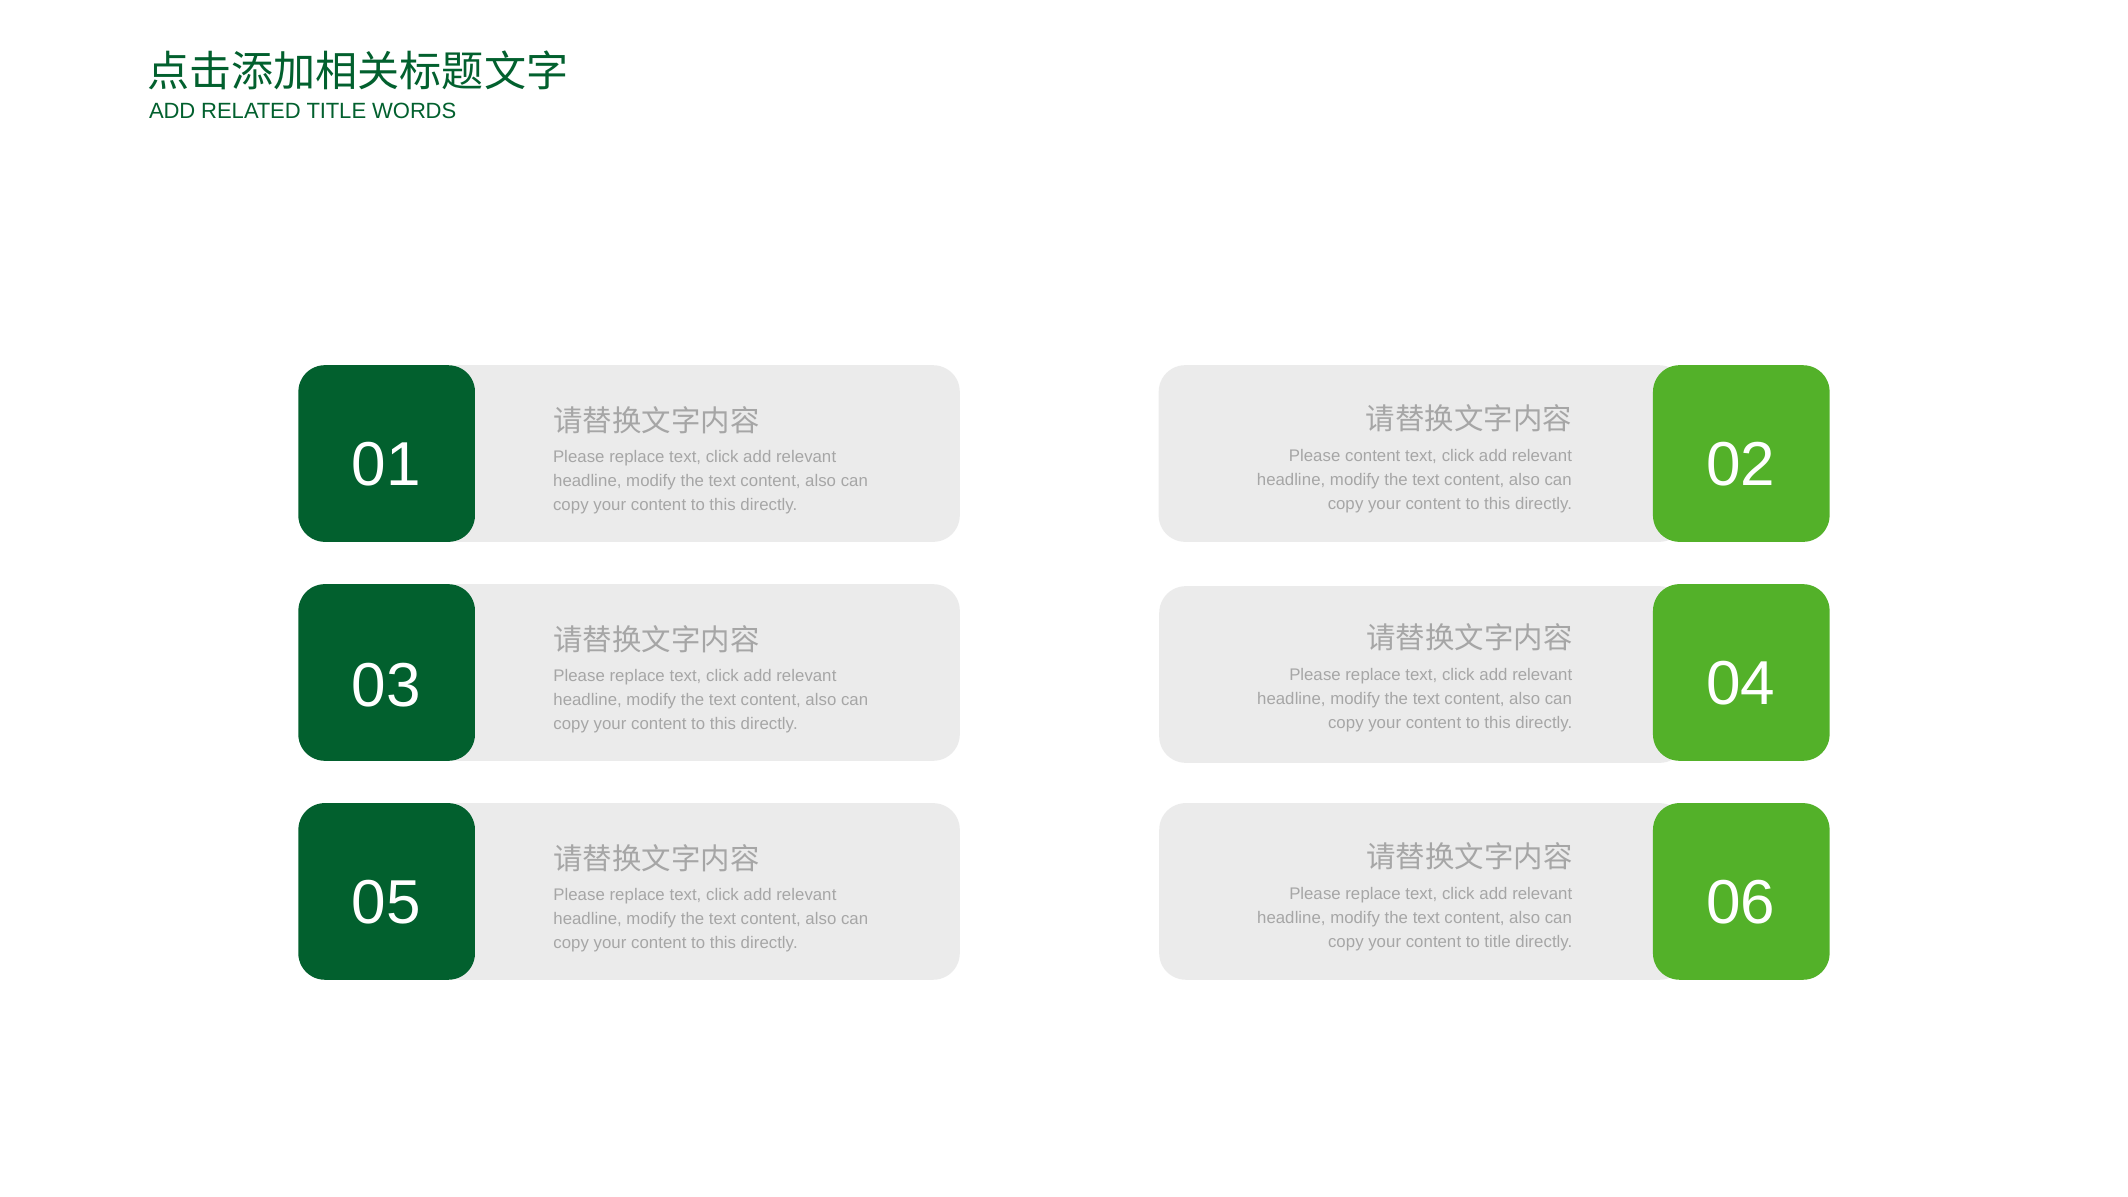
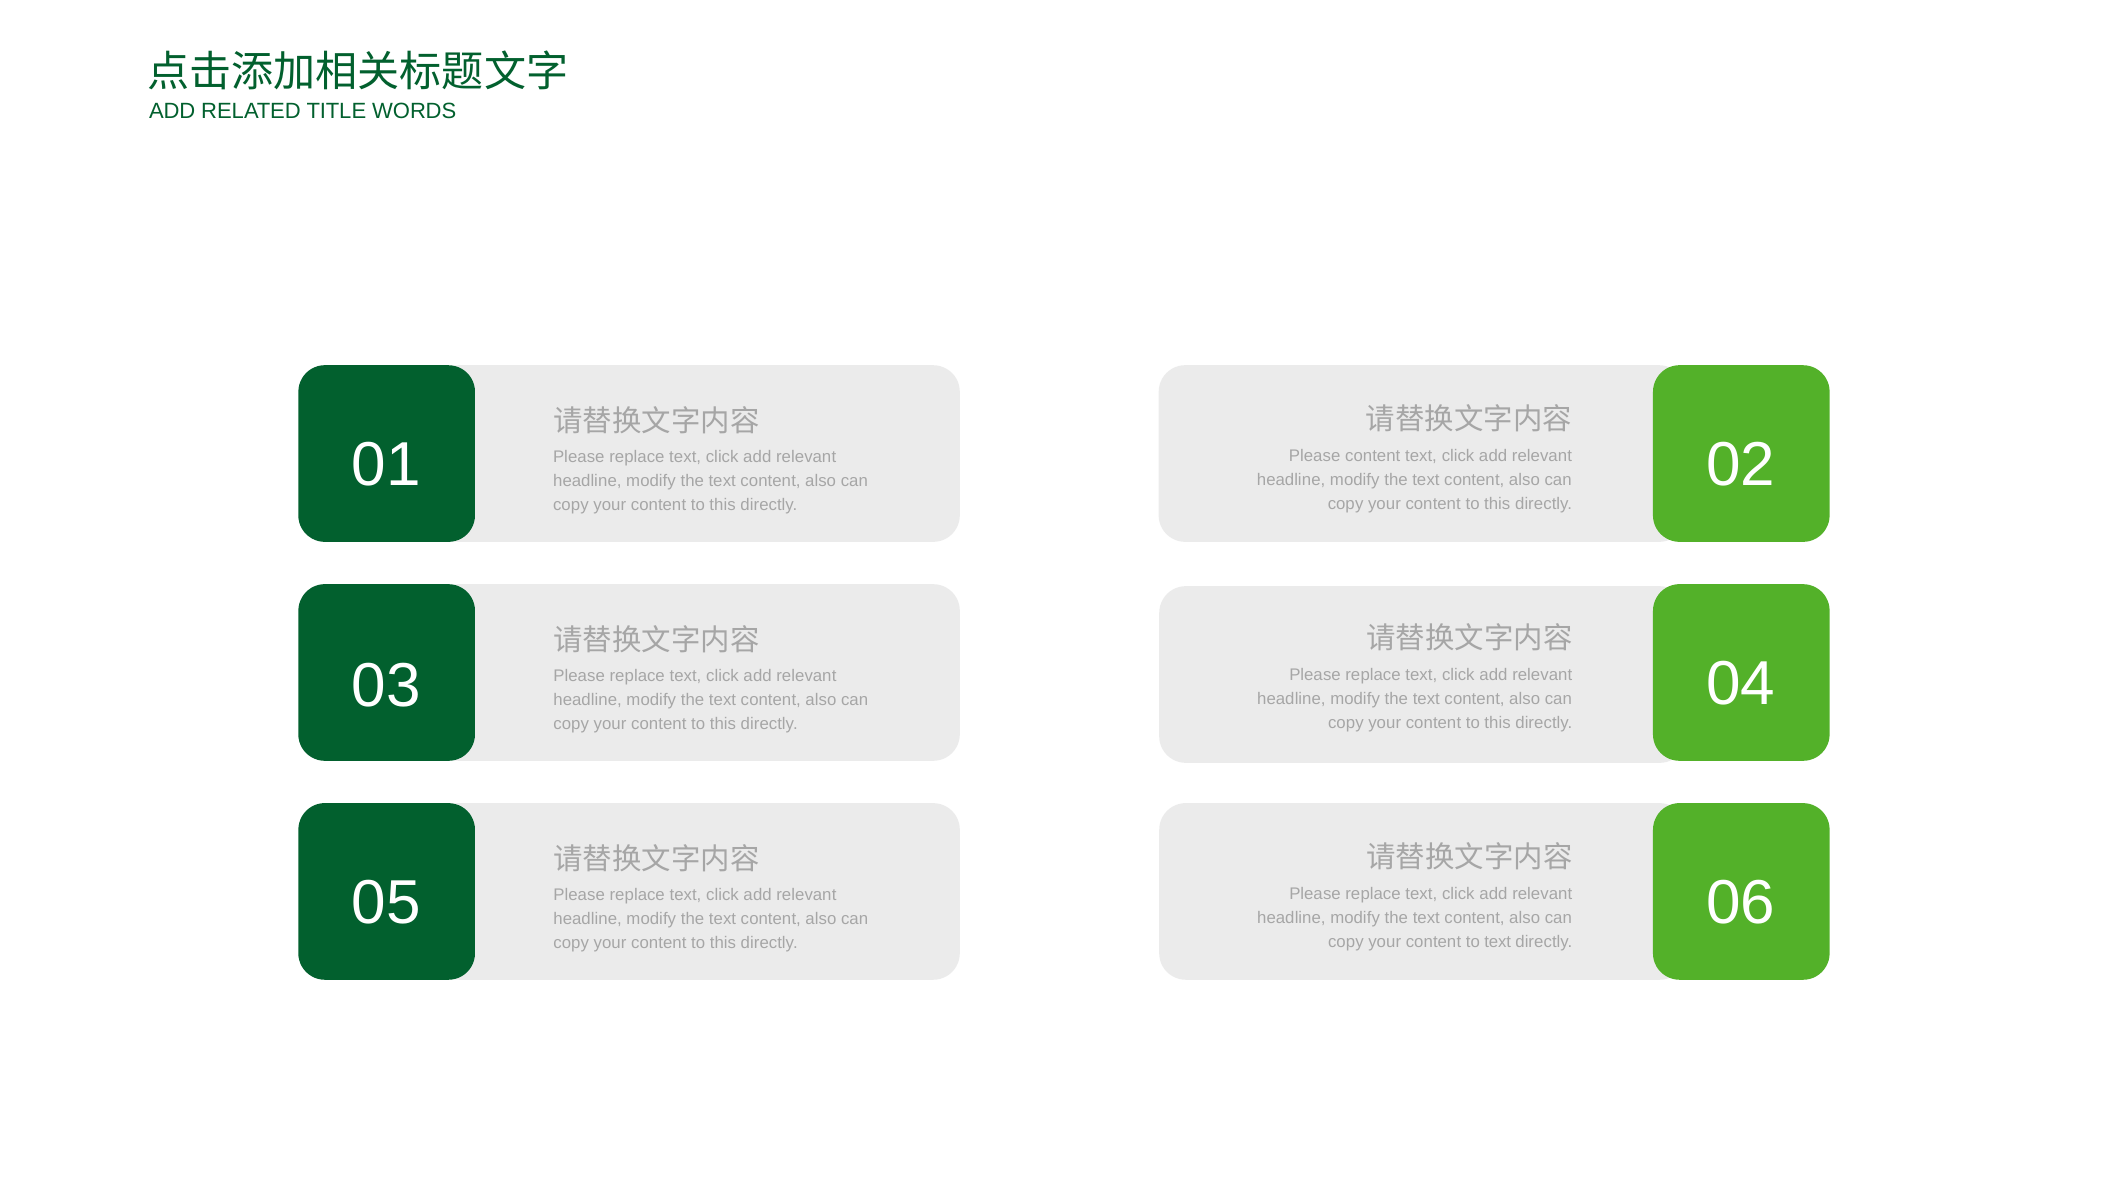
to title: title -> text
